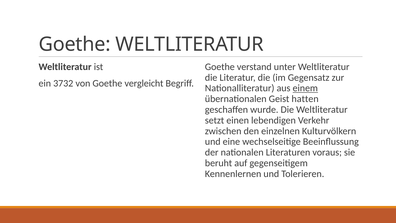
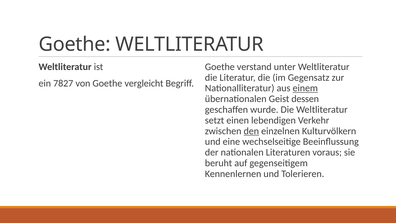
3732: 3732 -> 7827
hatten: hatten -> dessen
den underline: none -> present
